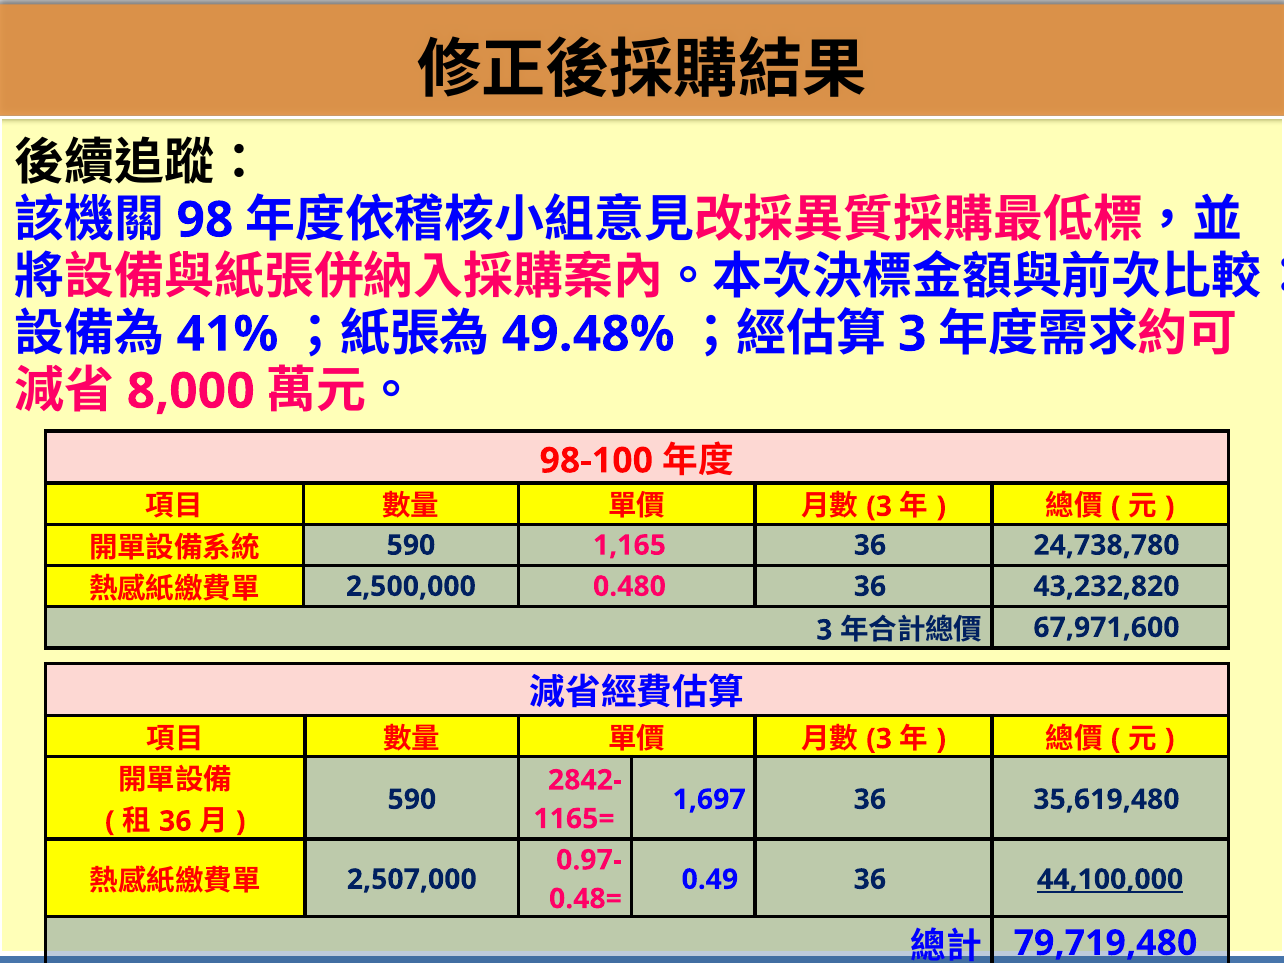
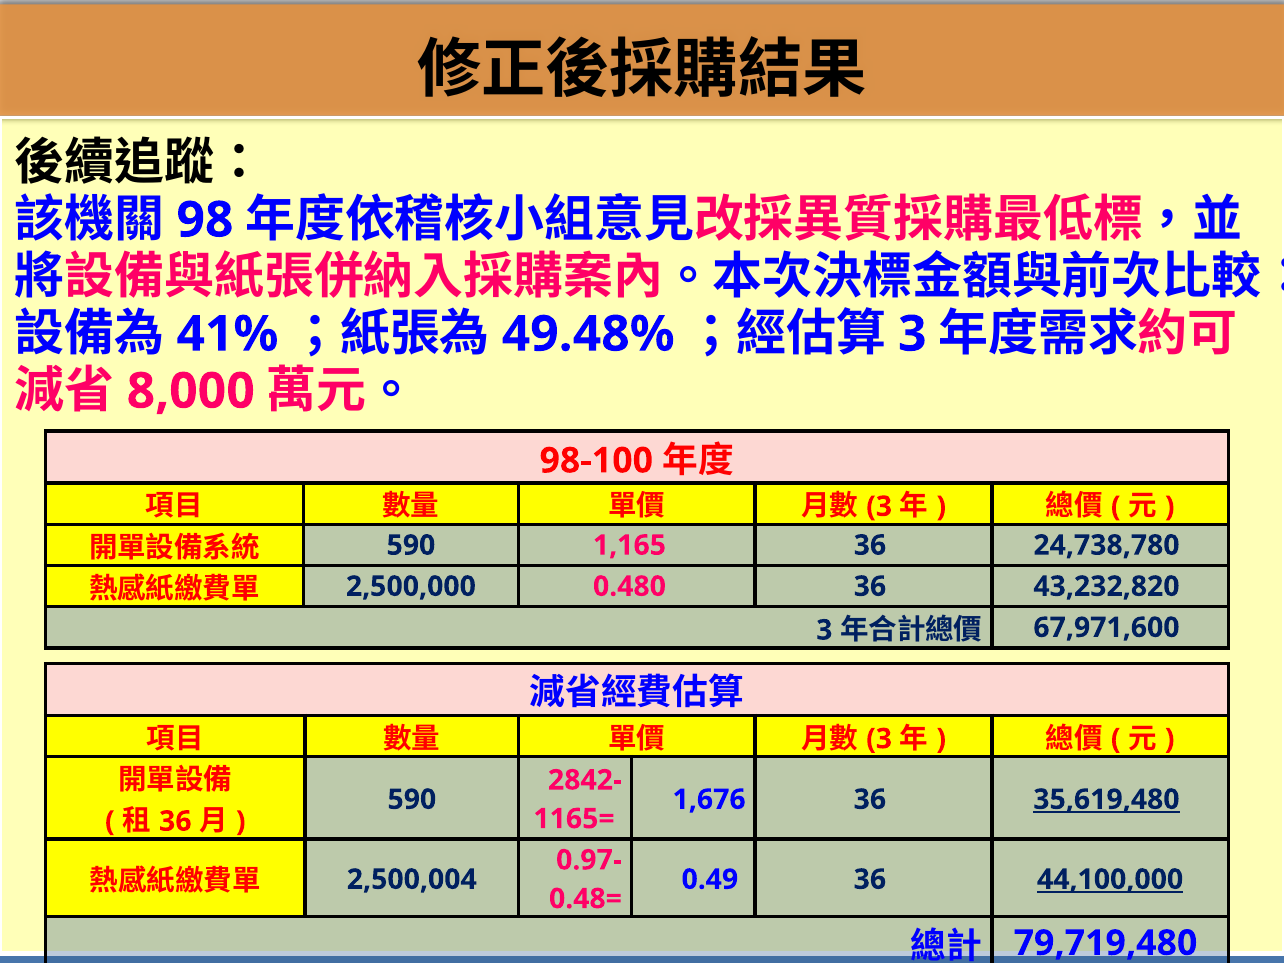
1,697: 1,697 -> 1,676
35,619,480 underline: none -> present
2,507,000: 2,507,000 -> 2,500,004
